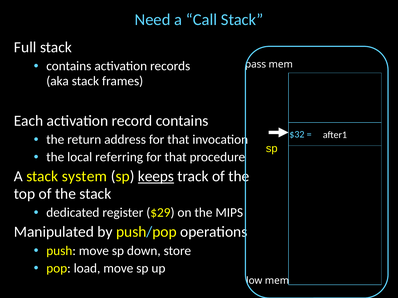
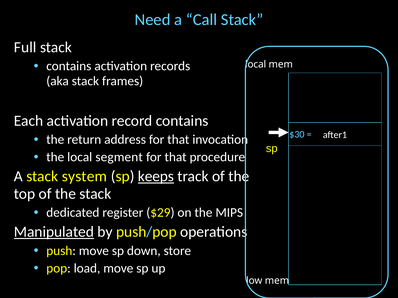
pass at (256, 65): pass -> local
$32: $32 -> $30
referring: referring -> segment
Manipulated underline: none -> present
